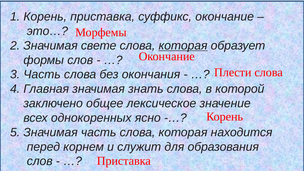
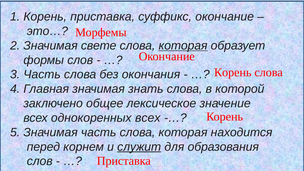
Плести at (233, 72): Плести -> Корень
однокоренных ясно: ясно -> всех
служит underline: none -> present
